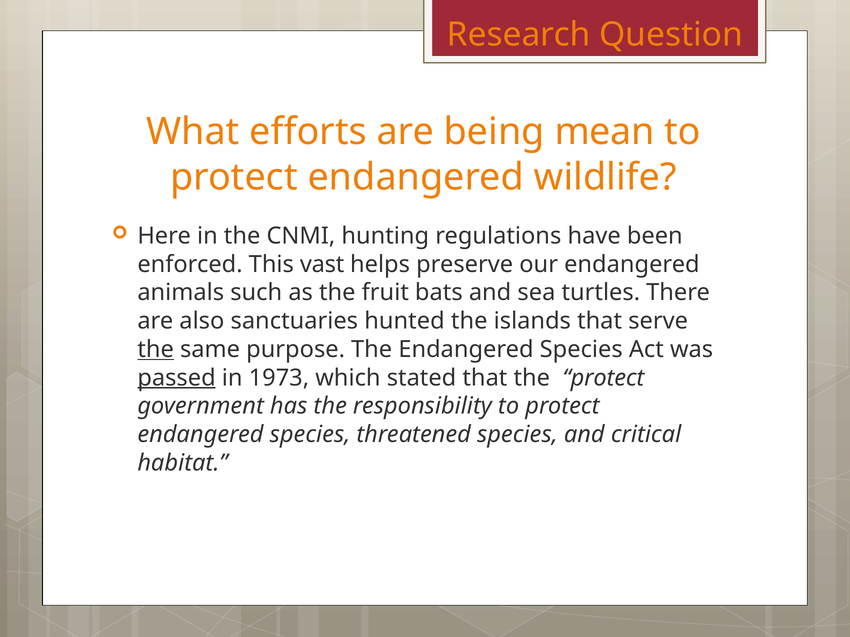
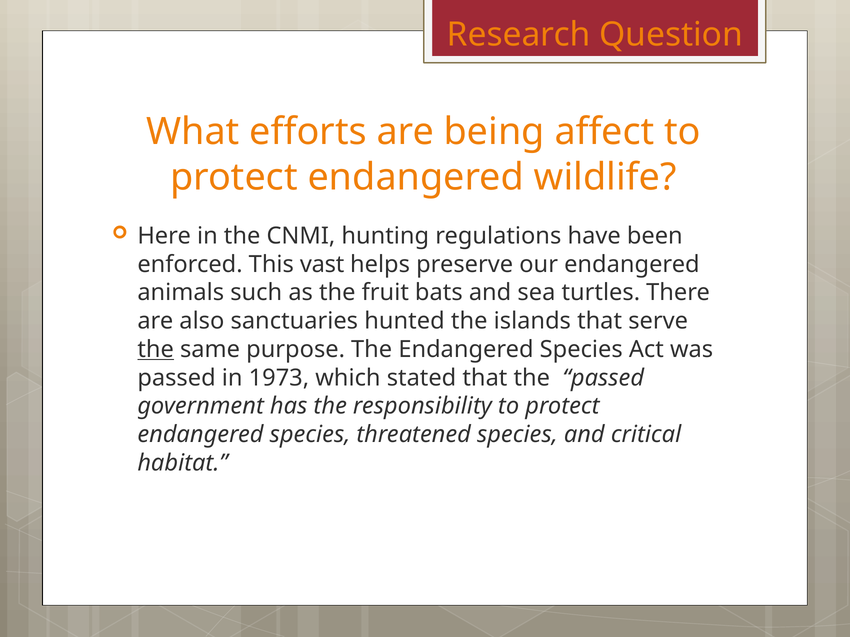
mean: mean -> affect
passed at (177, 378) underline: present -> none
the protect: protect -> passed
